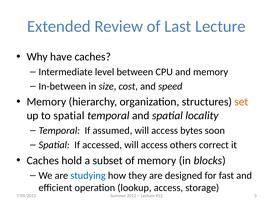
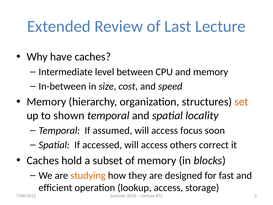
to spatial: spatial -> shown
bytes: bytes -> focus
studying colour: blue -> orange
